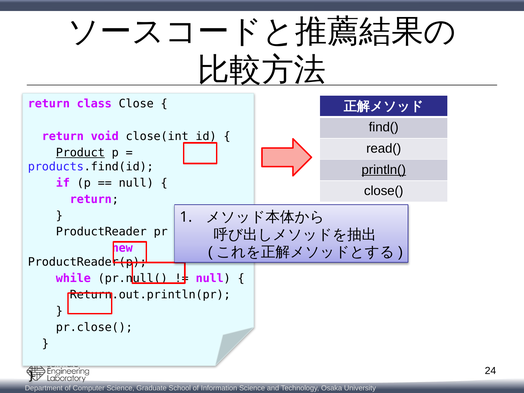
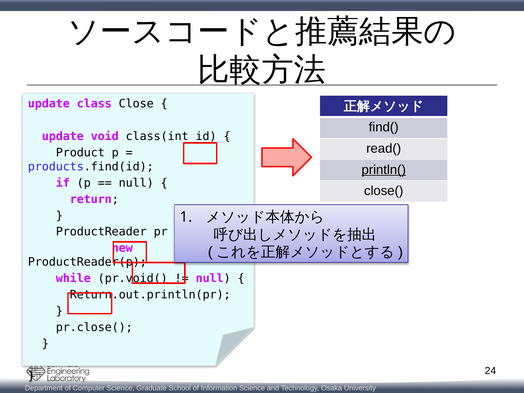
return at (49, 104): return -> update
return at (63, 136): return -> update
close(int: close(int -> class(int
Product underline: present -> none
pr.null(: pr.null( -> pr.void(
